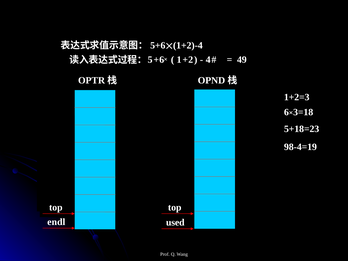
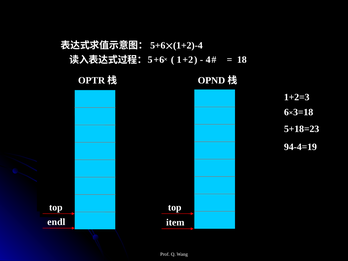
49 at (242, 60): 49 -> 18
98-4=19: 98-4=19 -> 94-4=19
used: used -> item
